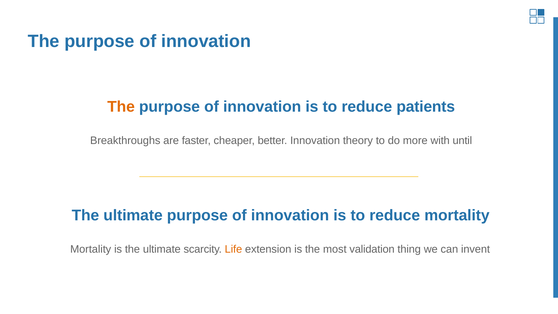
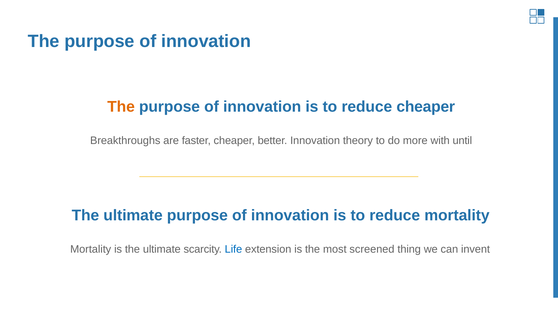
reduce patients: patients -> cheaper
Life colour: orange -> blue
validation: validation -> screened
